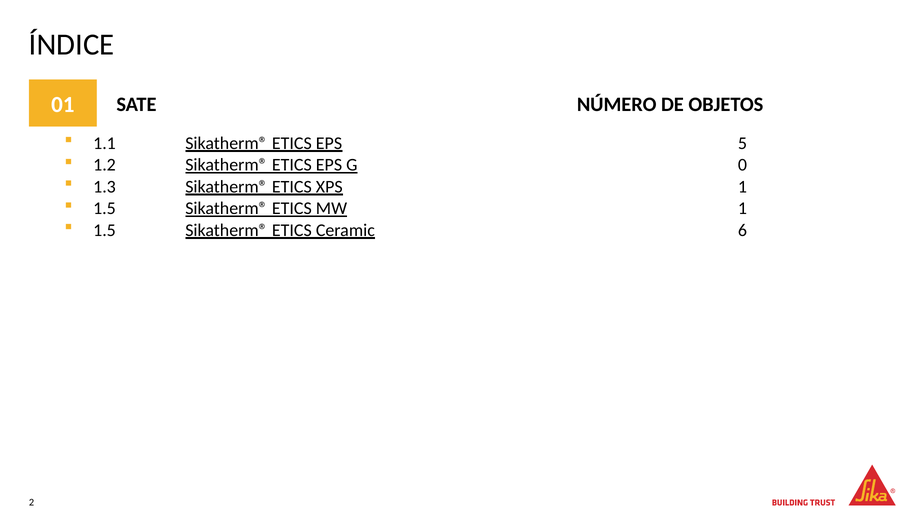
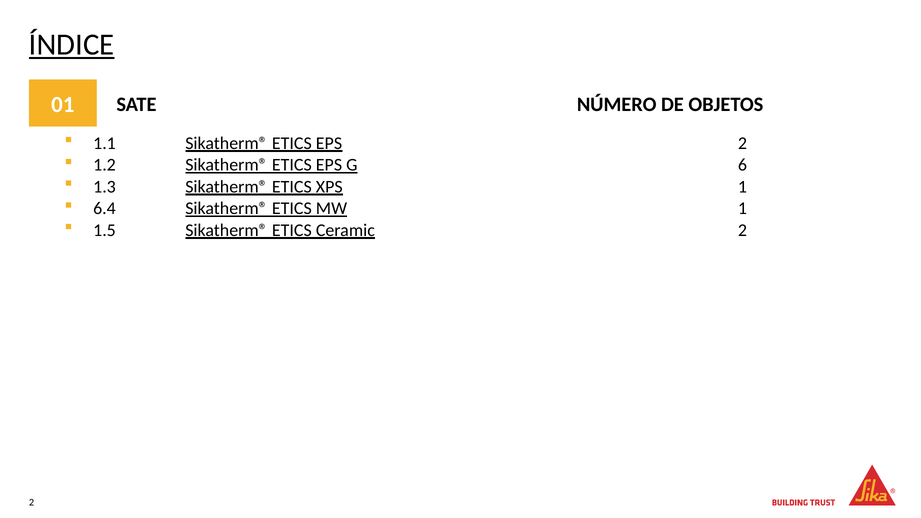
ÍNDICE underline: none -> present
EPS 5: 5 -> 2
0: 0 -> 6
1.5 at (104, 209): 1.5 -> 6.4
Ceramic 6: 6 -> 2
